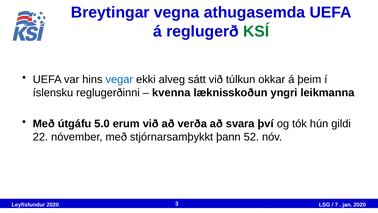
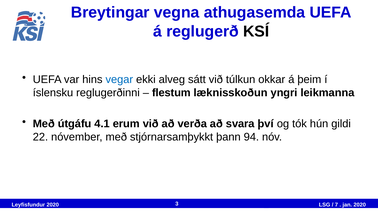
KSÍ colour: green -> black
kvenna: kvenna -> flestum
5.0: 5.0 -> 4.1
52: 52 -> 94
